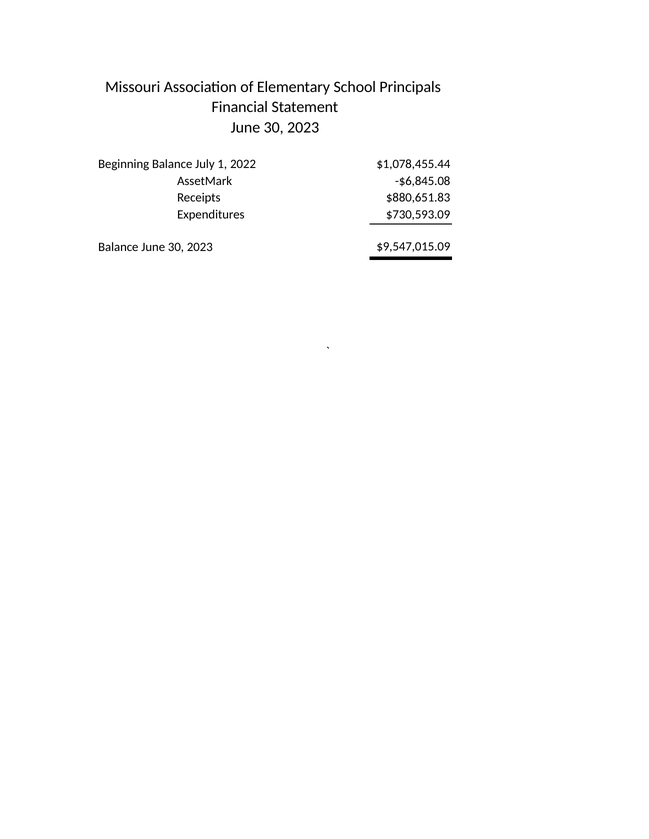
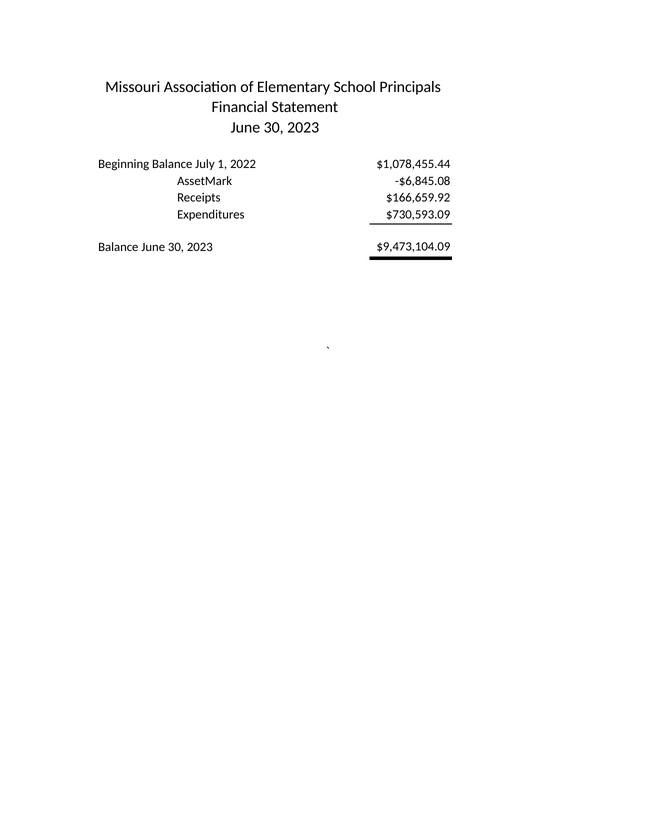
$880,651.83: $880,651.83 -> $166,659.92
$9,547,015.09: $9,547,015.09 -> $9,473,104.09
